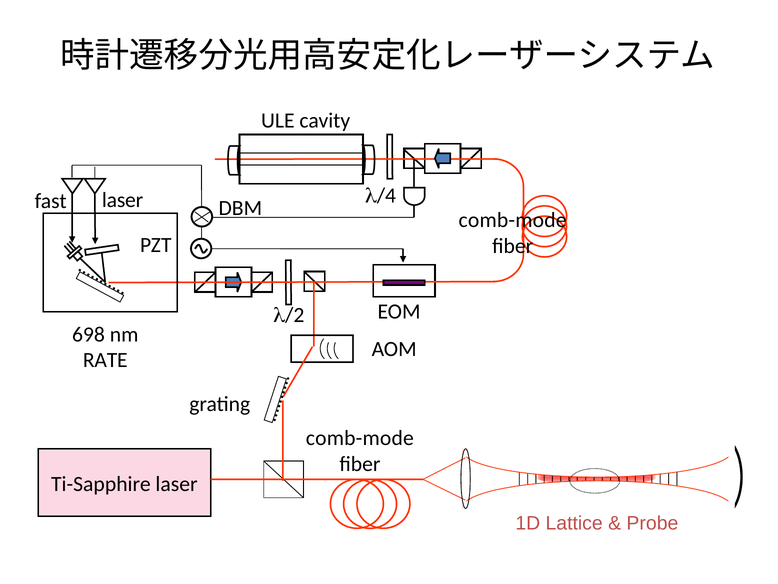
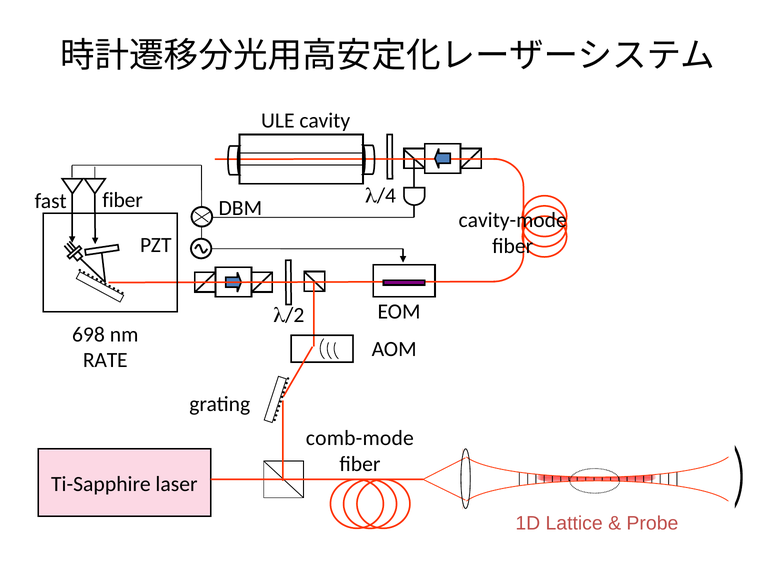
fast laser: laser -> fiber
comb-mode at (513, 220): comb-mode -> cavity-mode
